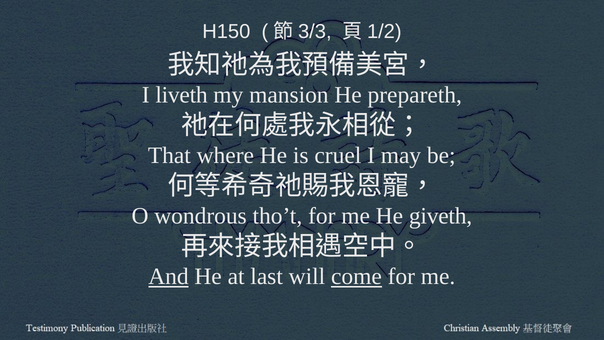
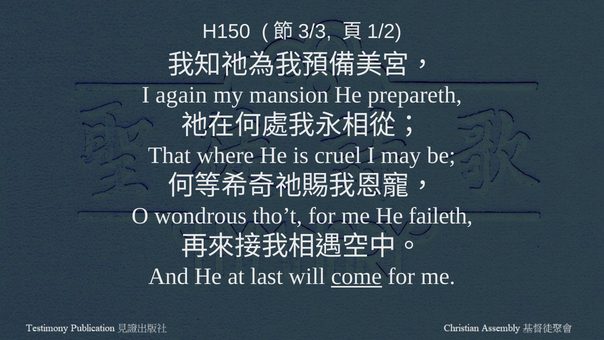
liveth: liveth -> again
giveth: giveth -> faileth
And underline: present -> none
